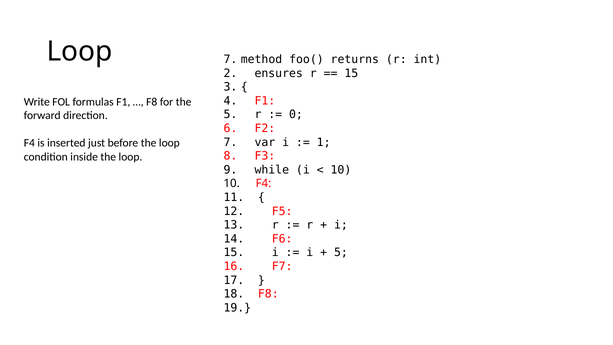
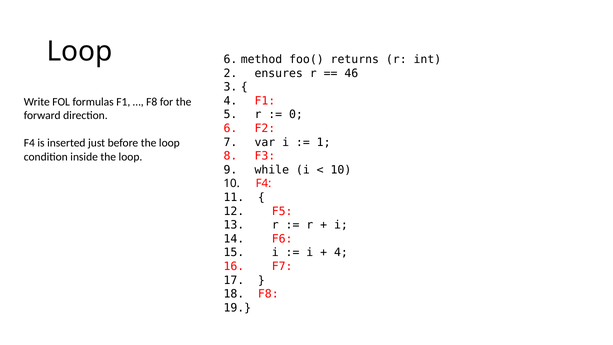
Loop 7: 7 -> 6
15 at (351, 73): 15 -> 46
5 at (341, 252): 5 -> 4
